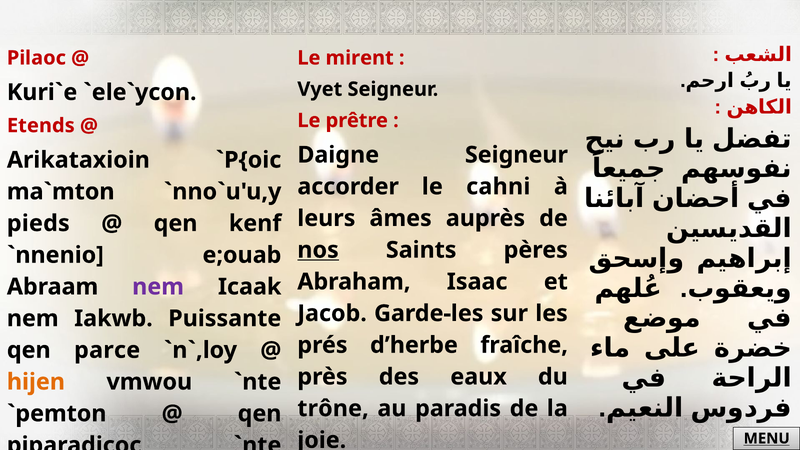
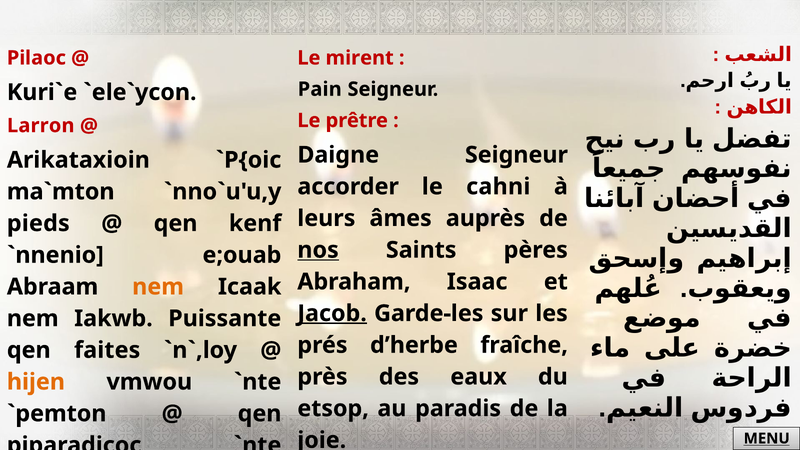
Vyet: Vyet -> Pain
Etends: Etends -> Larron
nem at (158, 287) colour: purple -> orange
Jacob underline: none -> present
parce: parce -> faites
trône: trône -> etsop
